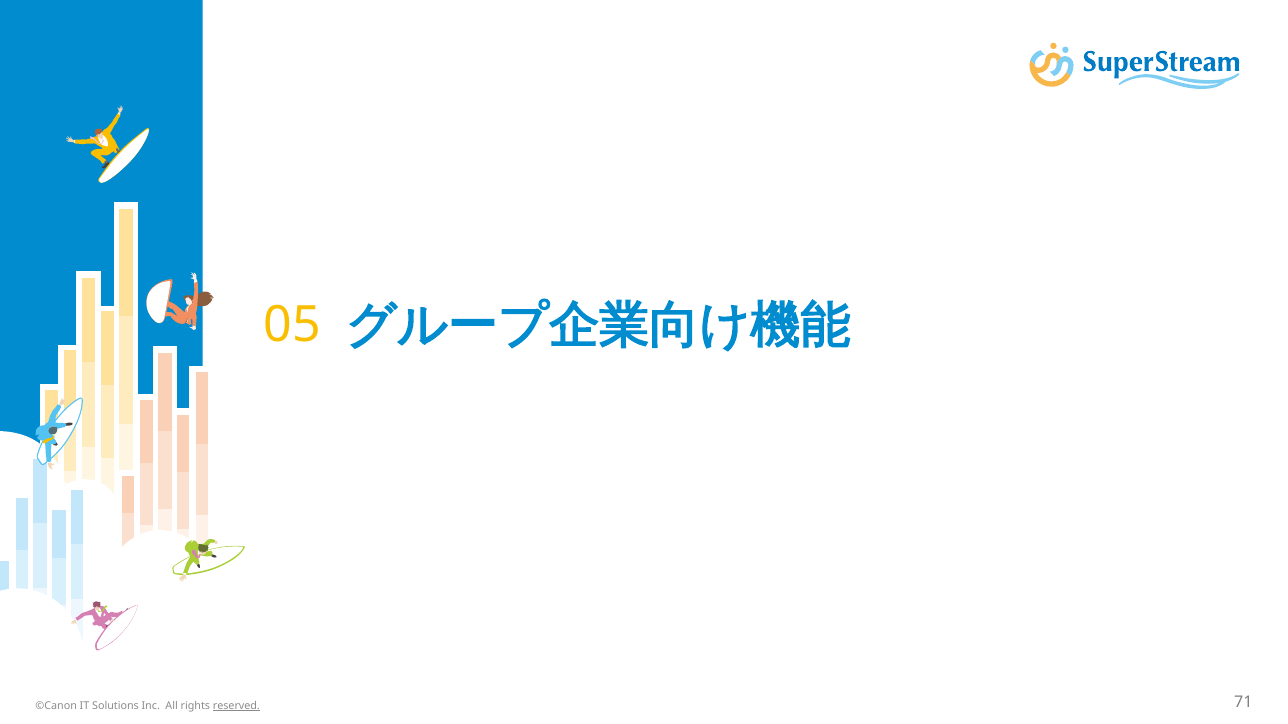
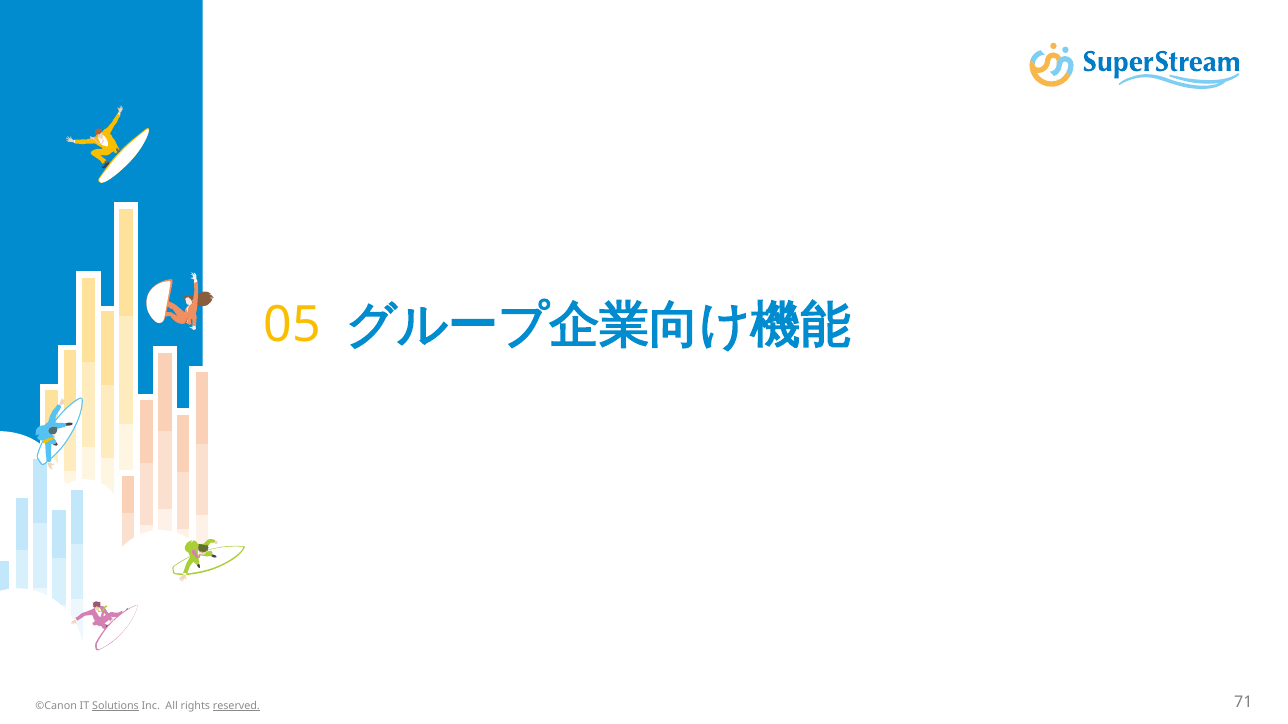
Solutions underline: none -> present
